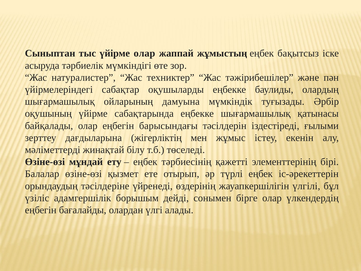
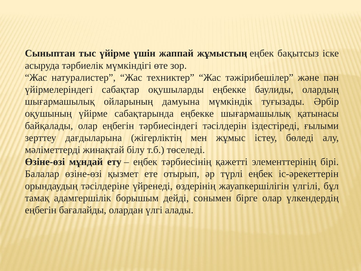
үйірме олар: олар -> үшін
барысындағы: барысындағы -> тәрбиесіндегі
екенін: екенін -> бөледі
үзіліс: үзіліс -> тамақ
